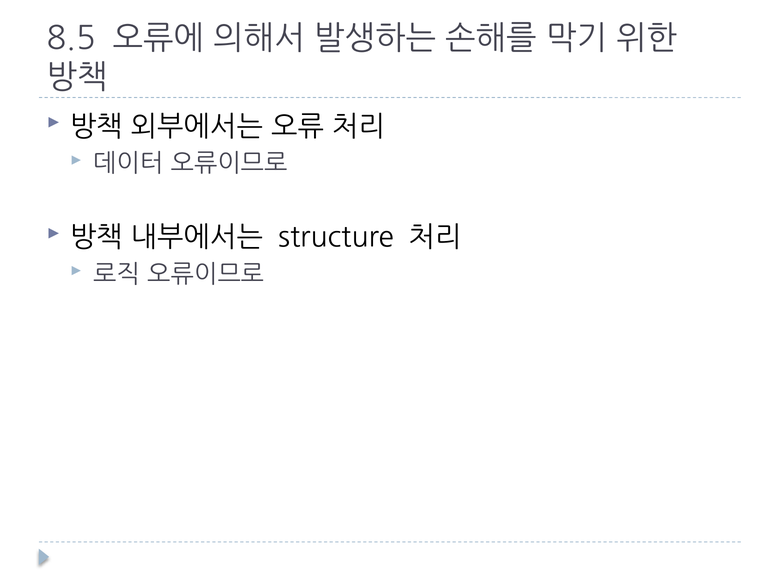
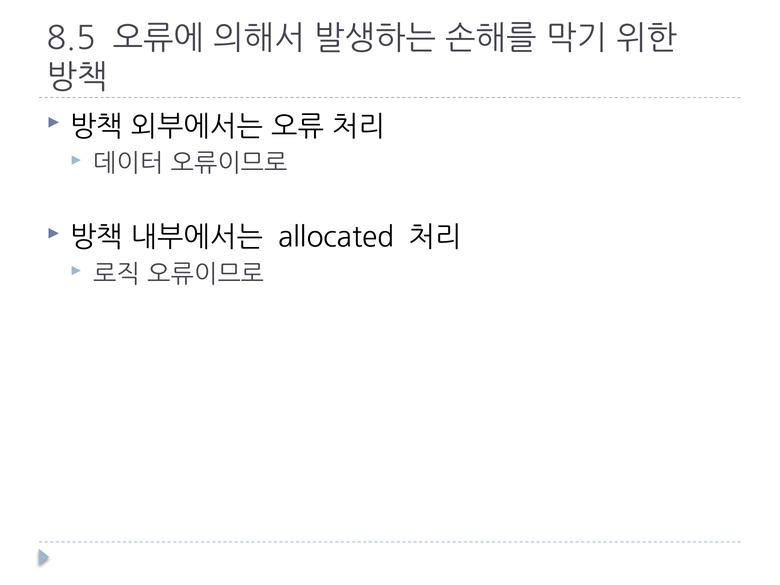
structure: structure -> allocated
